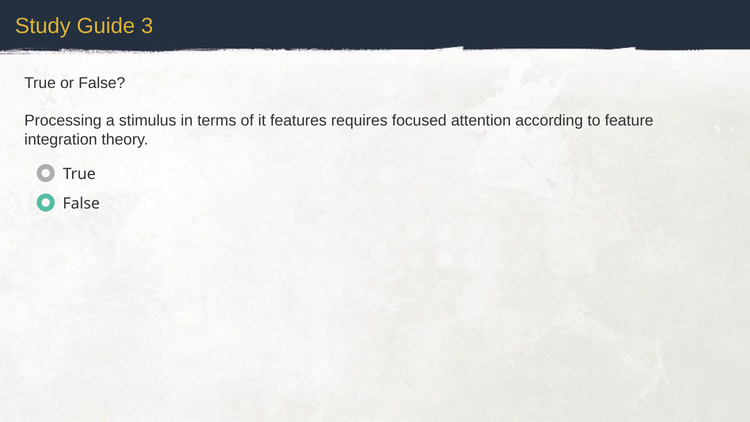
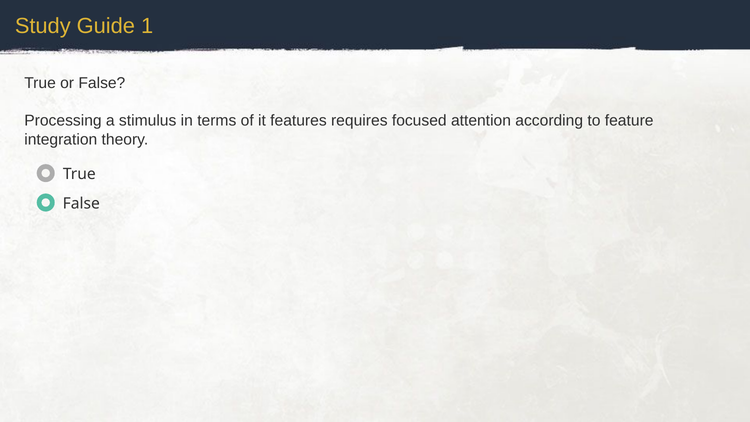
3: 3 -> 1
